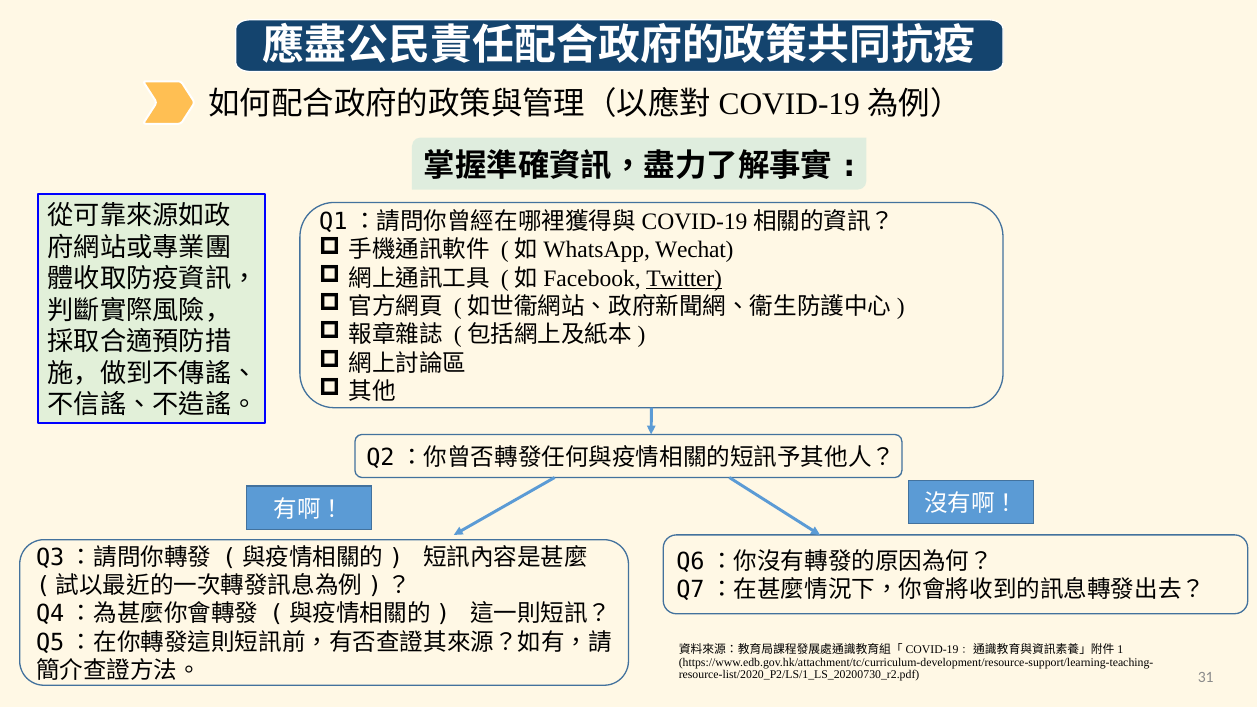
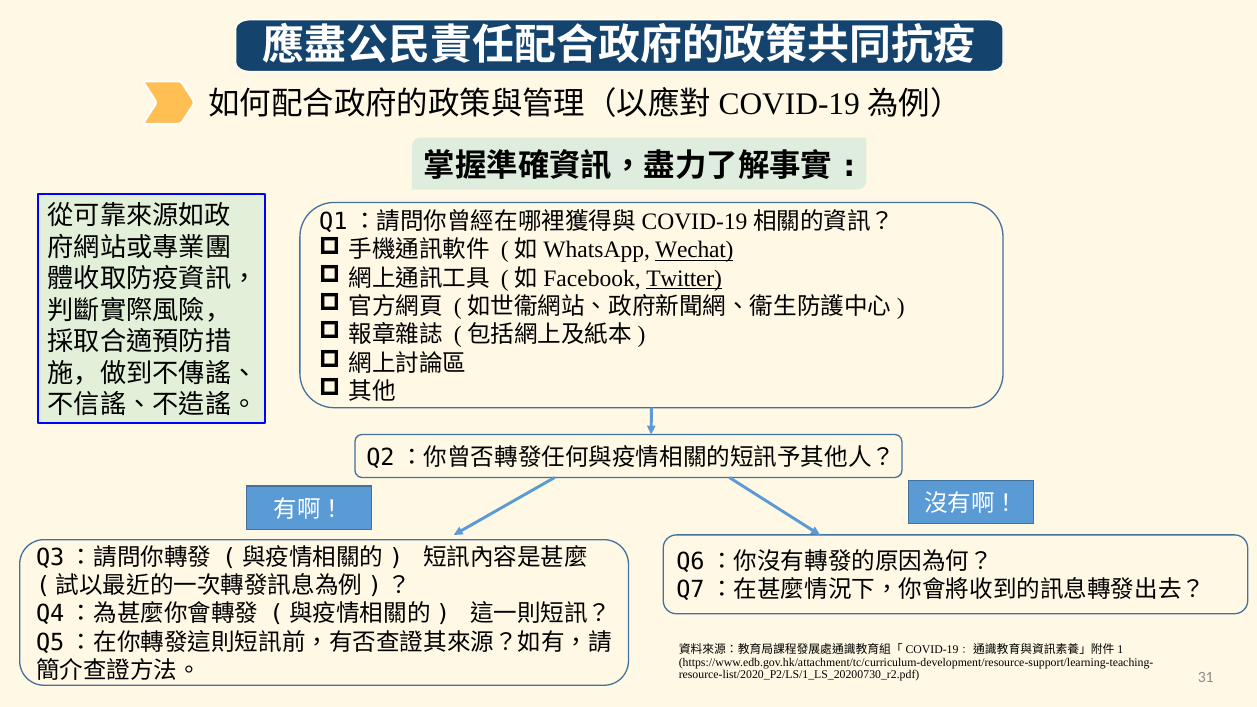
Wechat underline: none -> present
